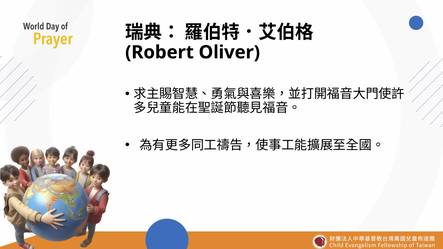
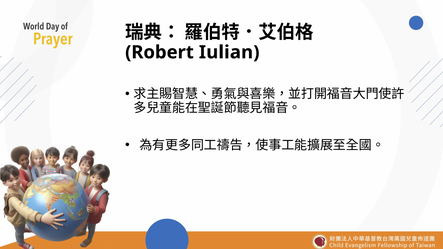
Oliver: Oliver -> Iulian
